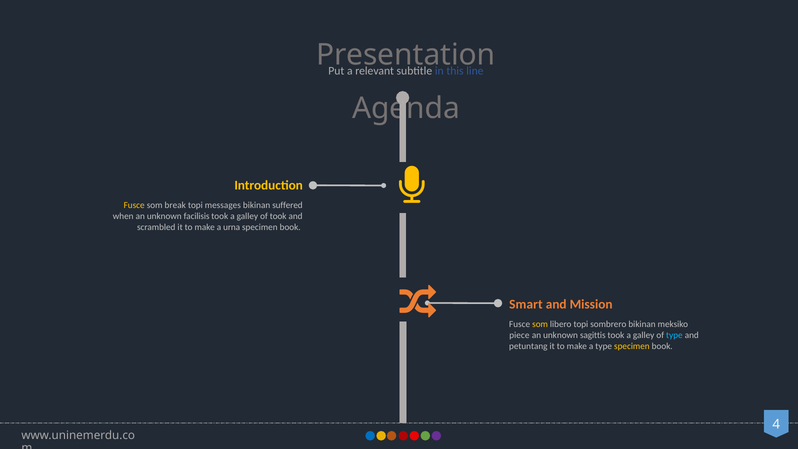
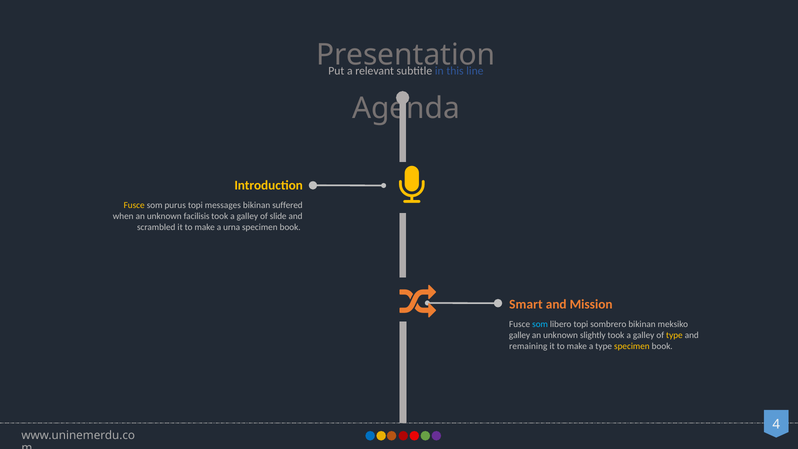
break: break -> purus
of took: took -> slide
som at (540, 324) colour: yellow -> light blue
piece at (519, 335): piece -> galley
sagittis: sagittis -> slightly
type at (674, 335) colour: light blue -> yellow
petuntang: petuntang -> remaining
